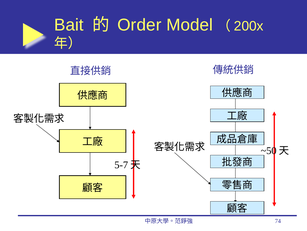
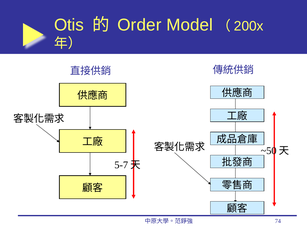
Bait: Bait -> Otis
